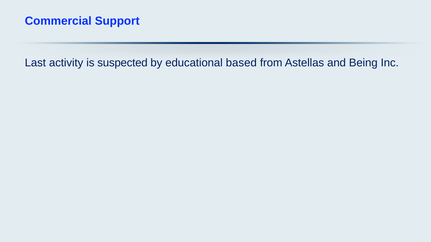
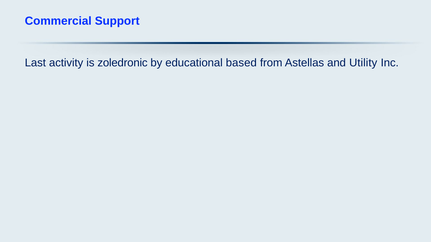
suspected: suspected -> zoledronic
Being: Being -> Utility
